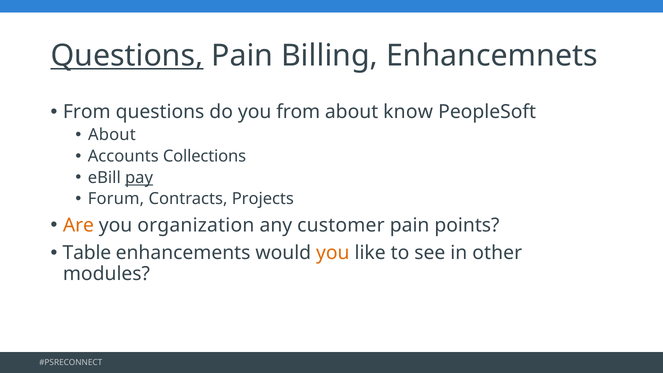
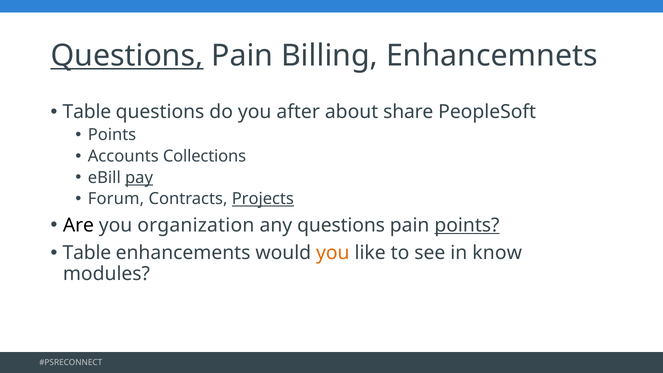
From at (87, 112): From -> Table
you from: from -> after
know: know -> share
About at (112, 135): About -> Points
Projects underline: none -> present
Are colour: orange -> black
any customer: customer -> questions
points at (467, 225) underline: none -> present
other: other -> know
